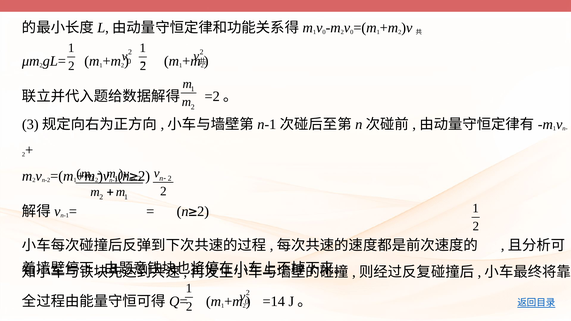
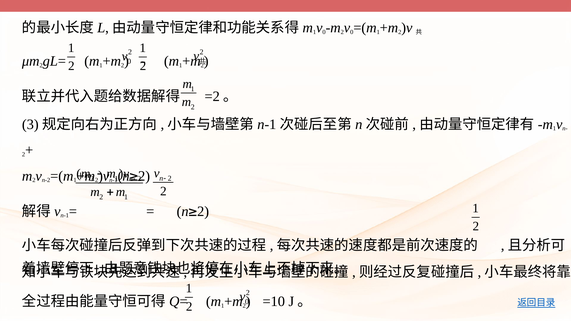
=14: =14 -> =10
